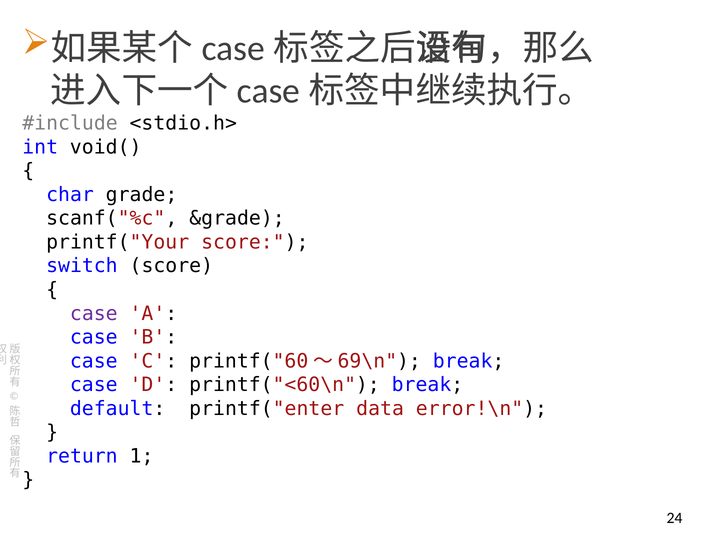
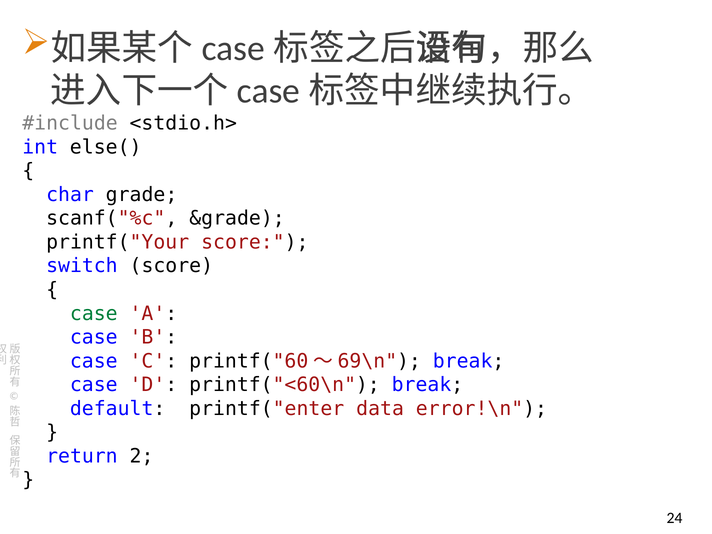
void(: void( -> else(
case at (94, 314) colour: purple -> green
1: 1 -> 2
